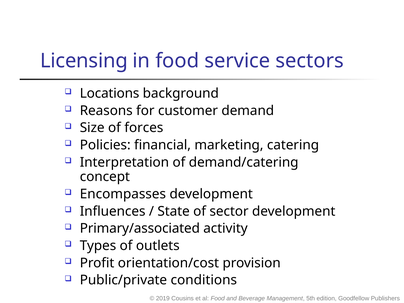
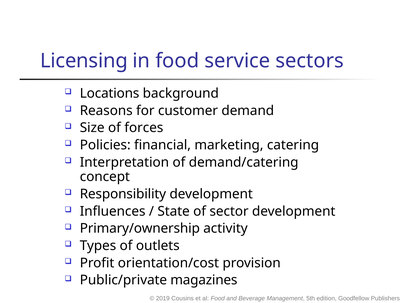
Encompasses: Encompasses -> Responsibility
Primary/associated: Primary/associated -> Primary/ownership
conditions: conditions -> magazines
